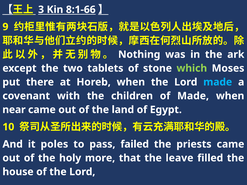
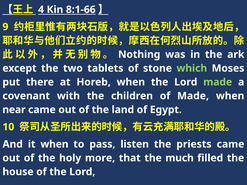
3: 3 -> 4
made at (218, 82) colour: light blue -> light green
it poles: poles -> when
failed: failed -> listen
leave: leave -> much
